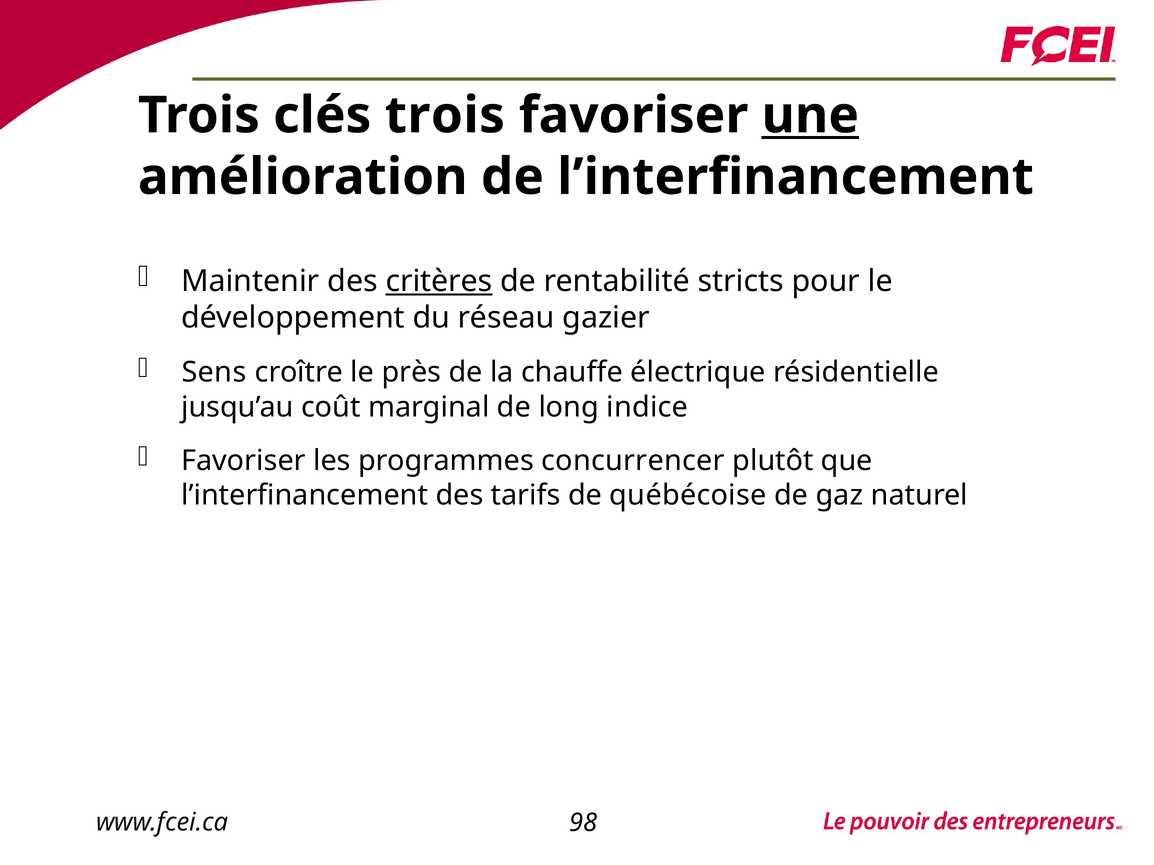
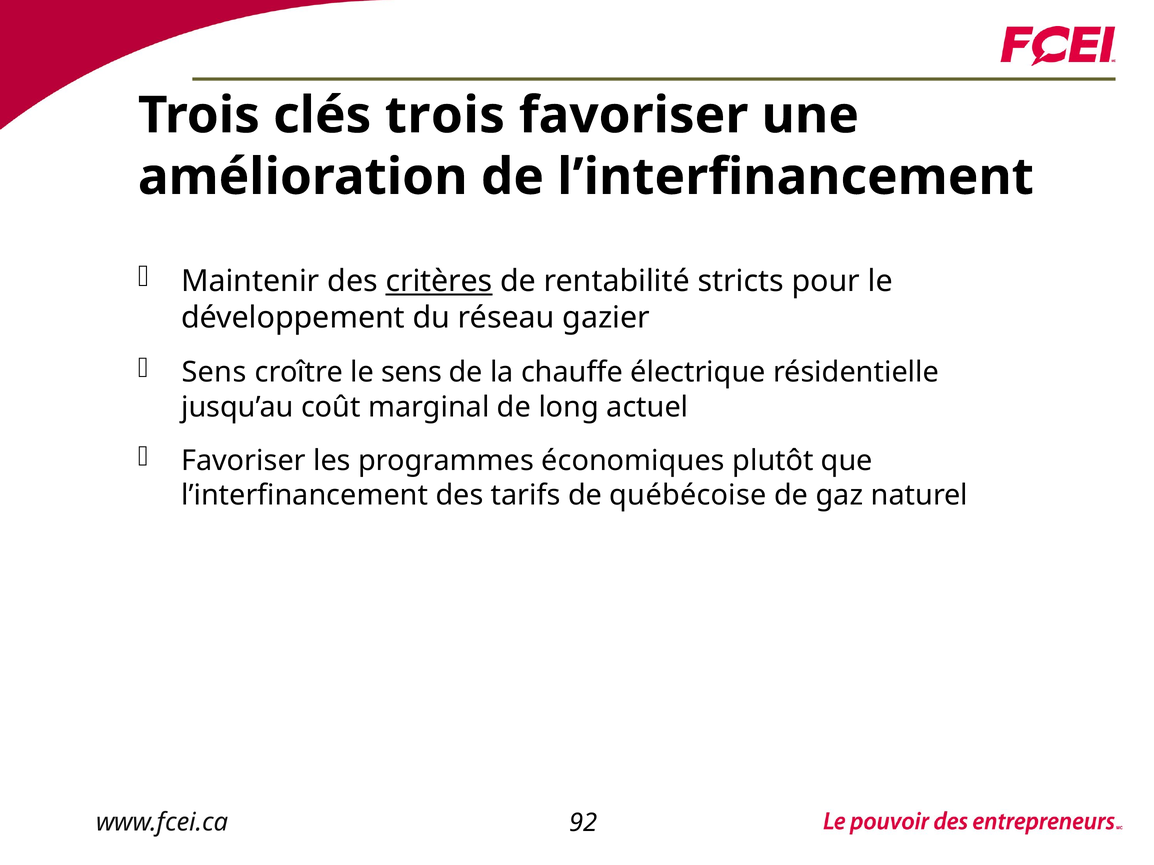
une underline: present -> none
le près: près -> sens
indice: indice -> actuel
concurrencer: concurrencer -> économiques
98: 98 -> 92
